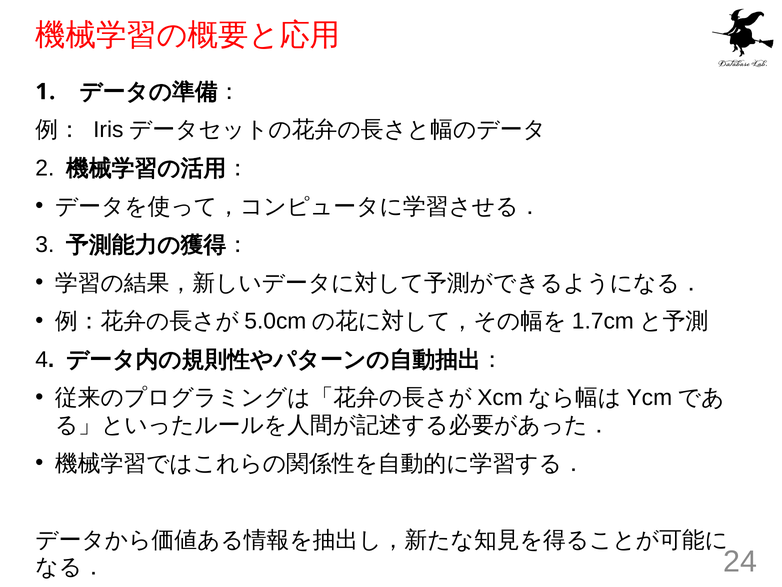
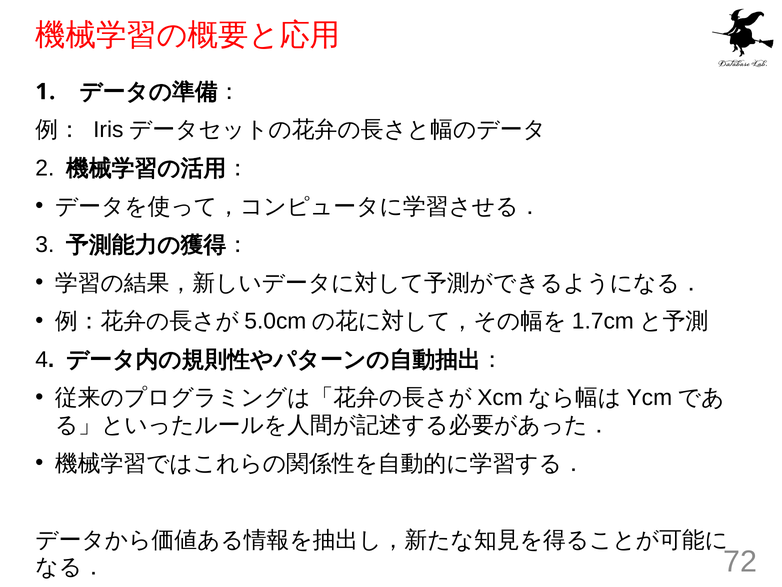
24: 24 -> 72
